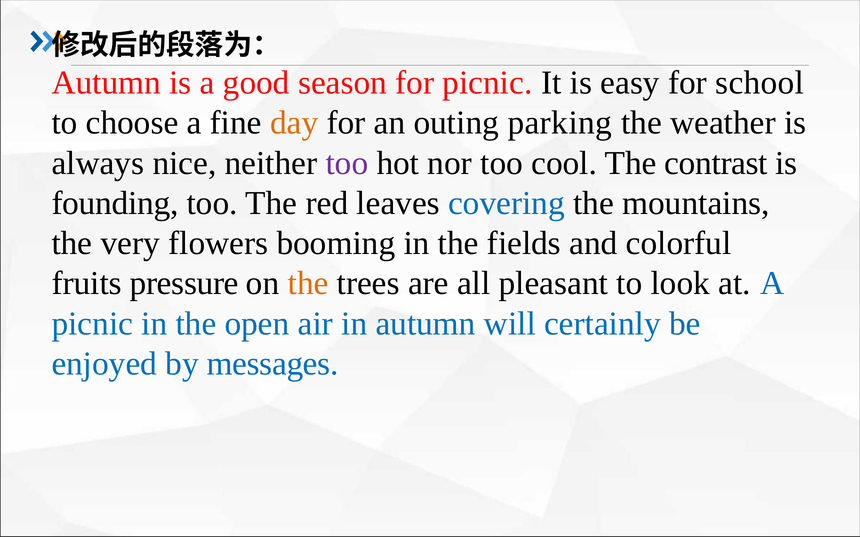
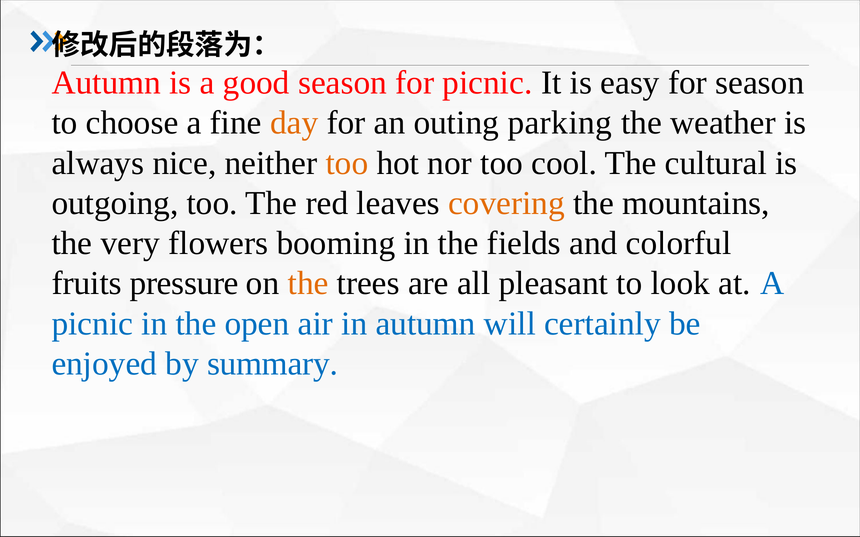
for school: school -> season
too at (347, 163) colour: purple -> orange
contrast: contrast -> cultural
founding: founding -> outgoing
covering colour: blue -> orange
messages: messages -> summary
